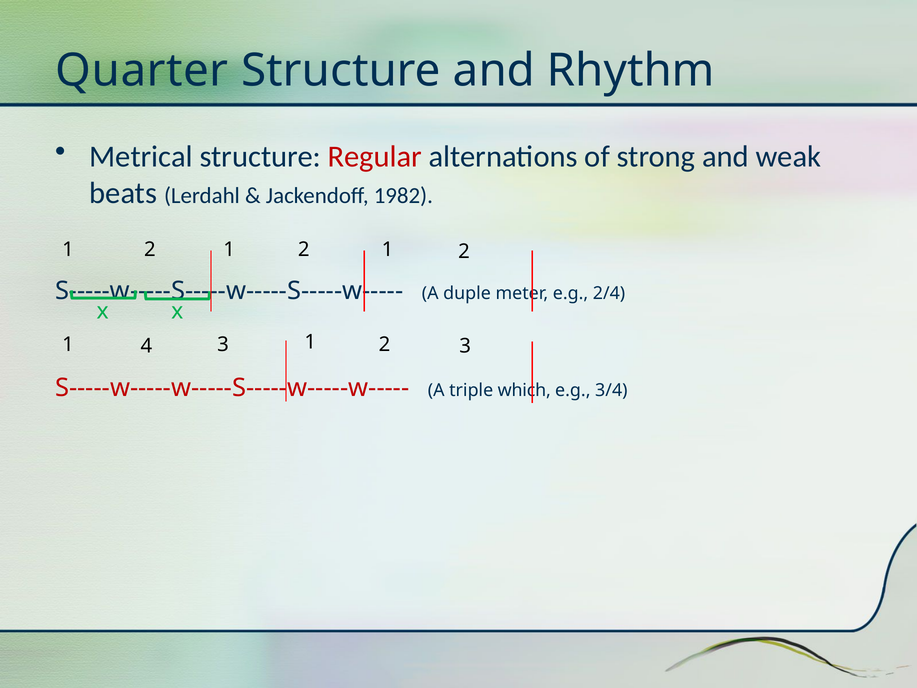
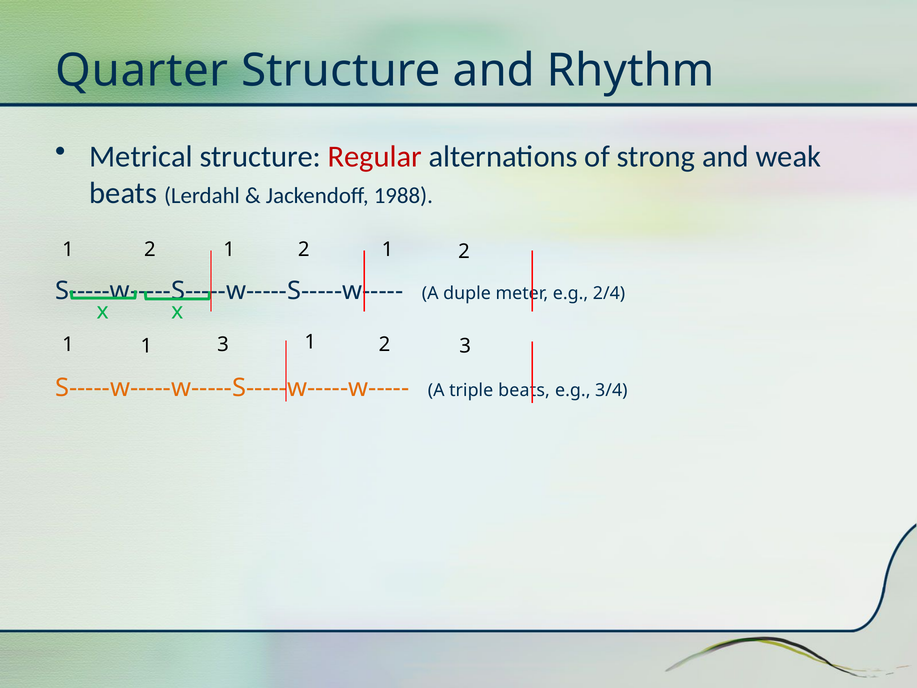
1982: 1982 -> 1988
4 at (146, 346): 4 -> 1
S-----w-----w-----S-----w-----w----- colour: red -> orange
triple which: which -> beats
